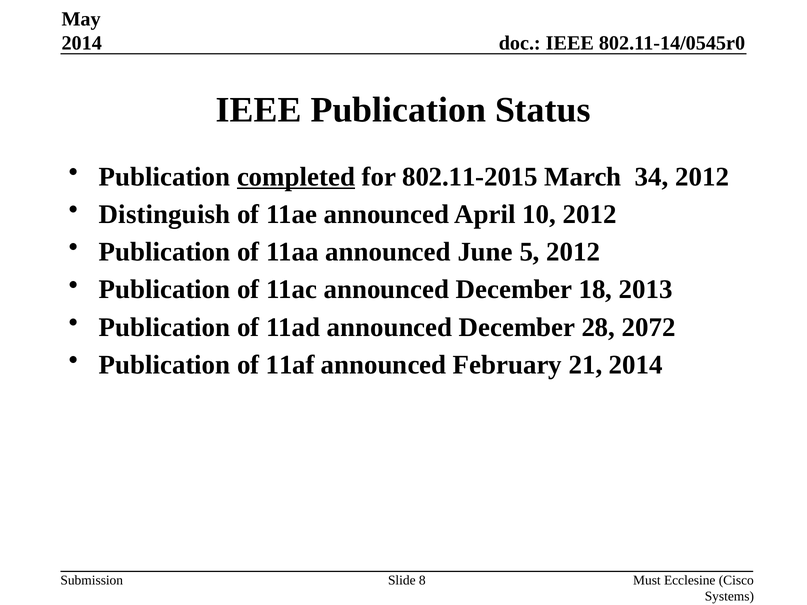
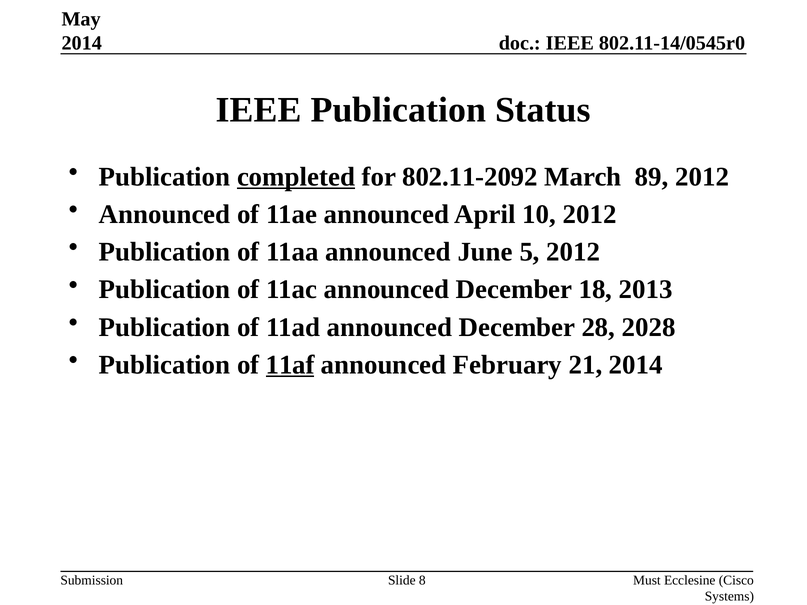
802.11-2015: 802.11-2015 -> 802.11-2092
34: 34 -> 89
Distinguish at (165, 214): Distinguish -> Announced
2072: 2072 -> 2028
11af underline: none -> present
